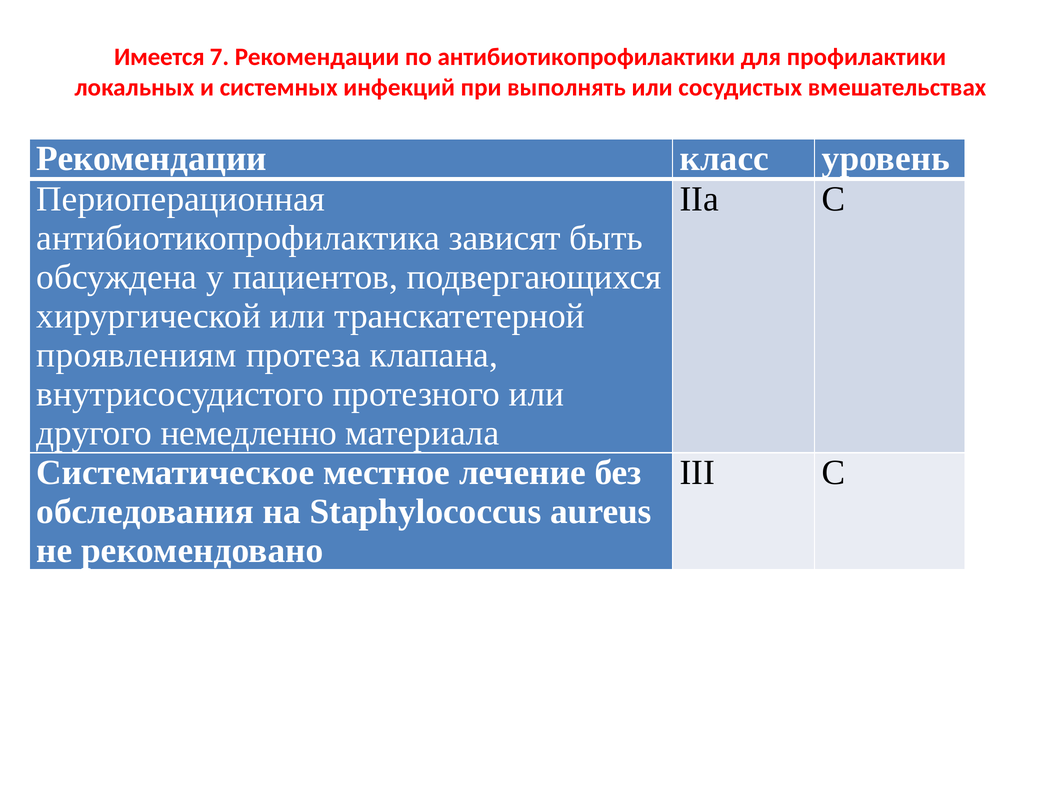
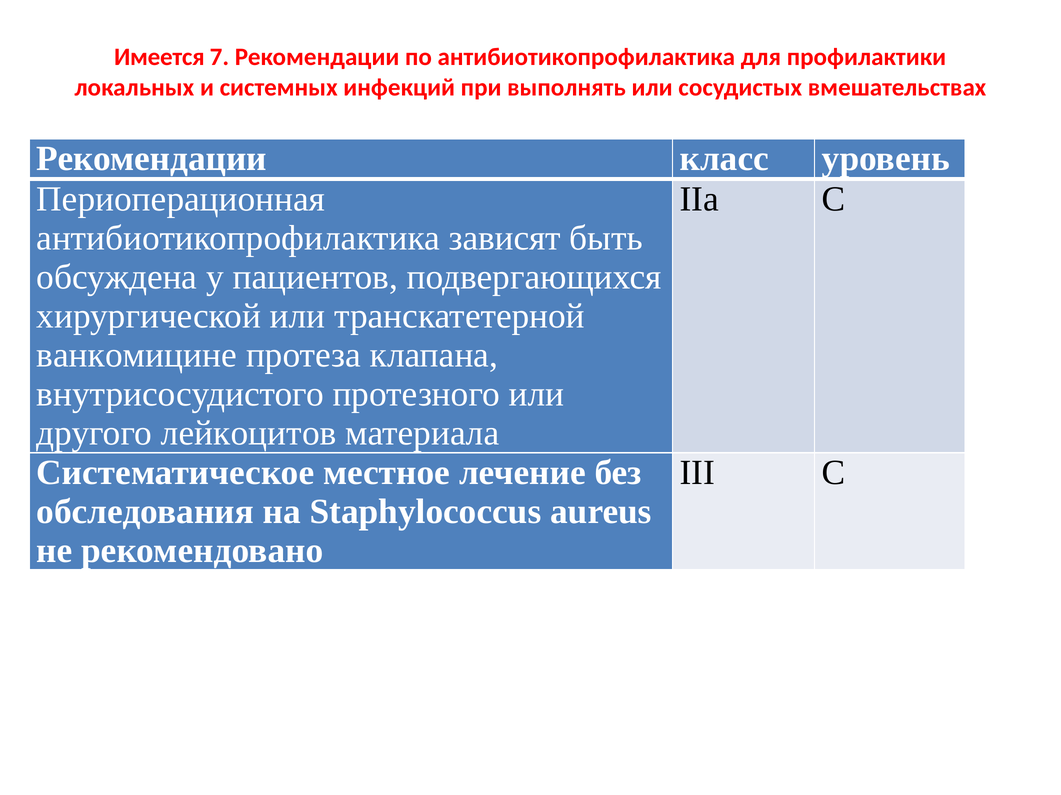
по антибиотикопрофилактики: антибиотикопрофилактики -> антибиотикопрофилактика
проявлениям: проявлениям -> ванкомицине
немедленно: немедленно -> лейкоцитов
